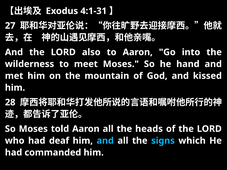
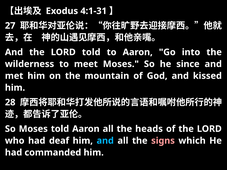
LORD also: also -> told
hand: hand -> since
signs colour: light blue -> pink
